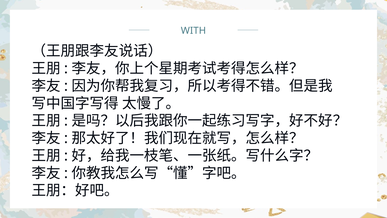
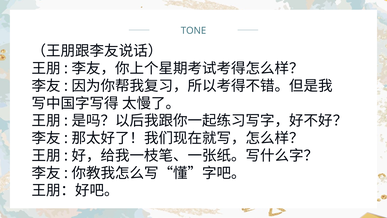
WITH: WITH -> TONE
